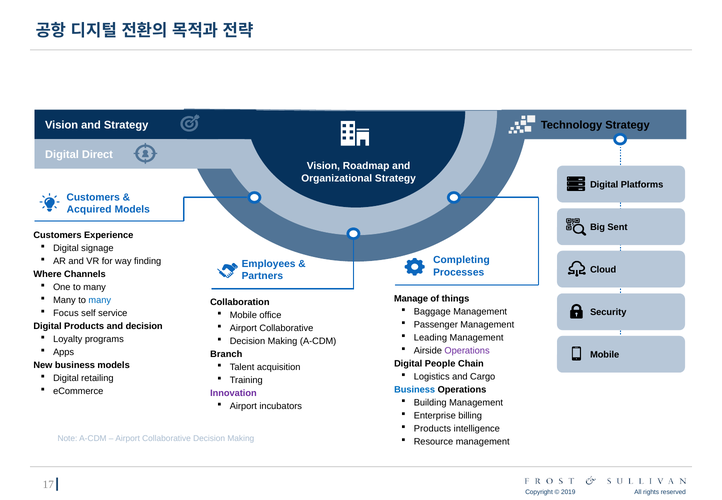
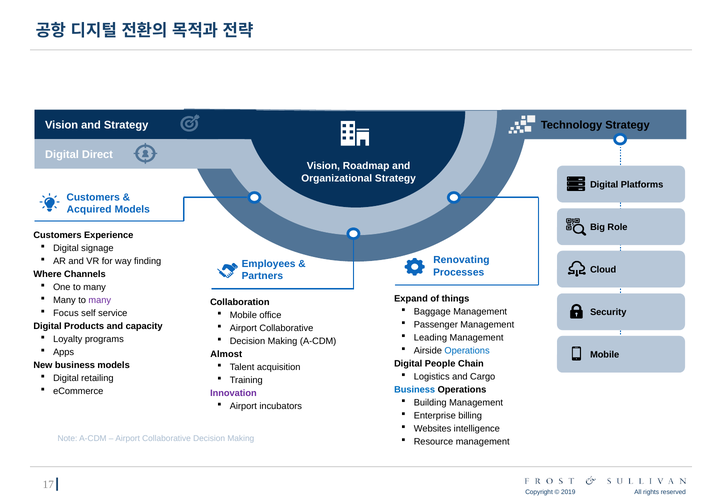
Sent: Sent -> Role
Completing: Completing -> Renovating
Manage: Manage -> Expand
many at (100, 300) colour: blue -> purple
and decision: decision -> capacity
Operations at (467, 351) colour: purple -> blue
Branch: Branch -> Almost
Products at (432, 429): Products -> Websites
